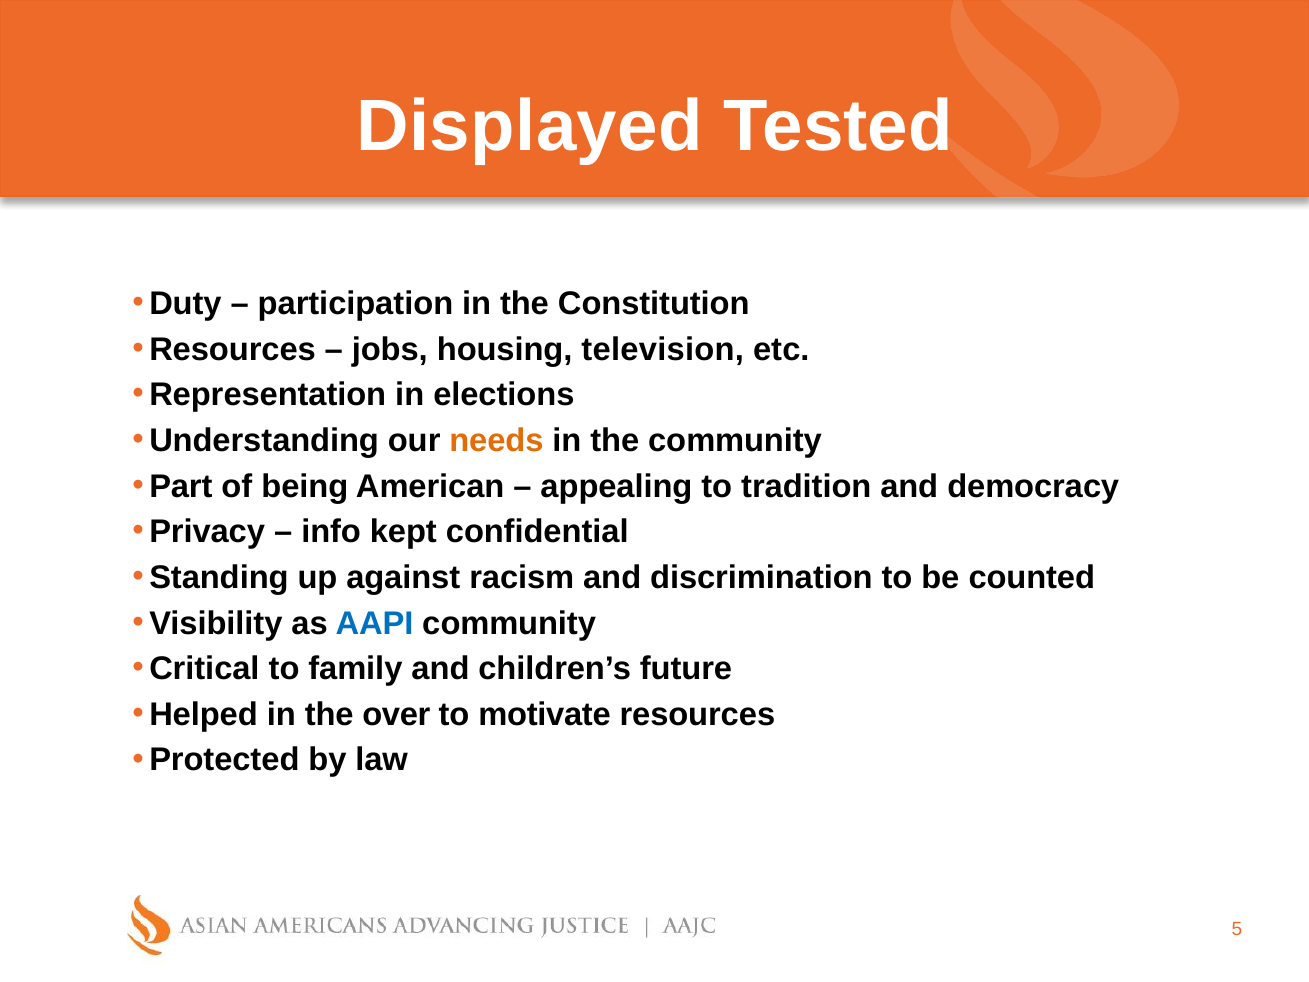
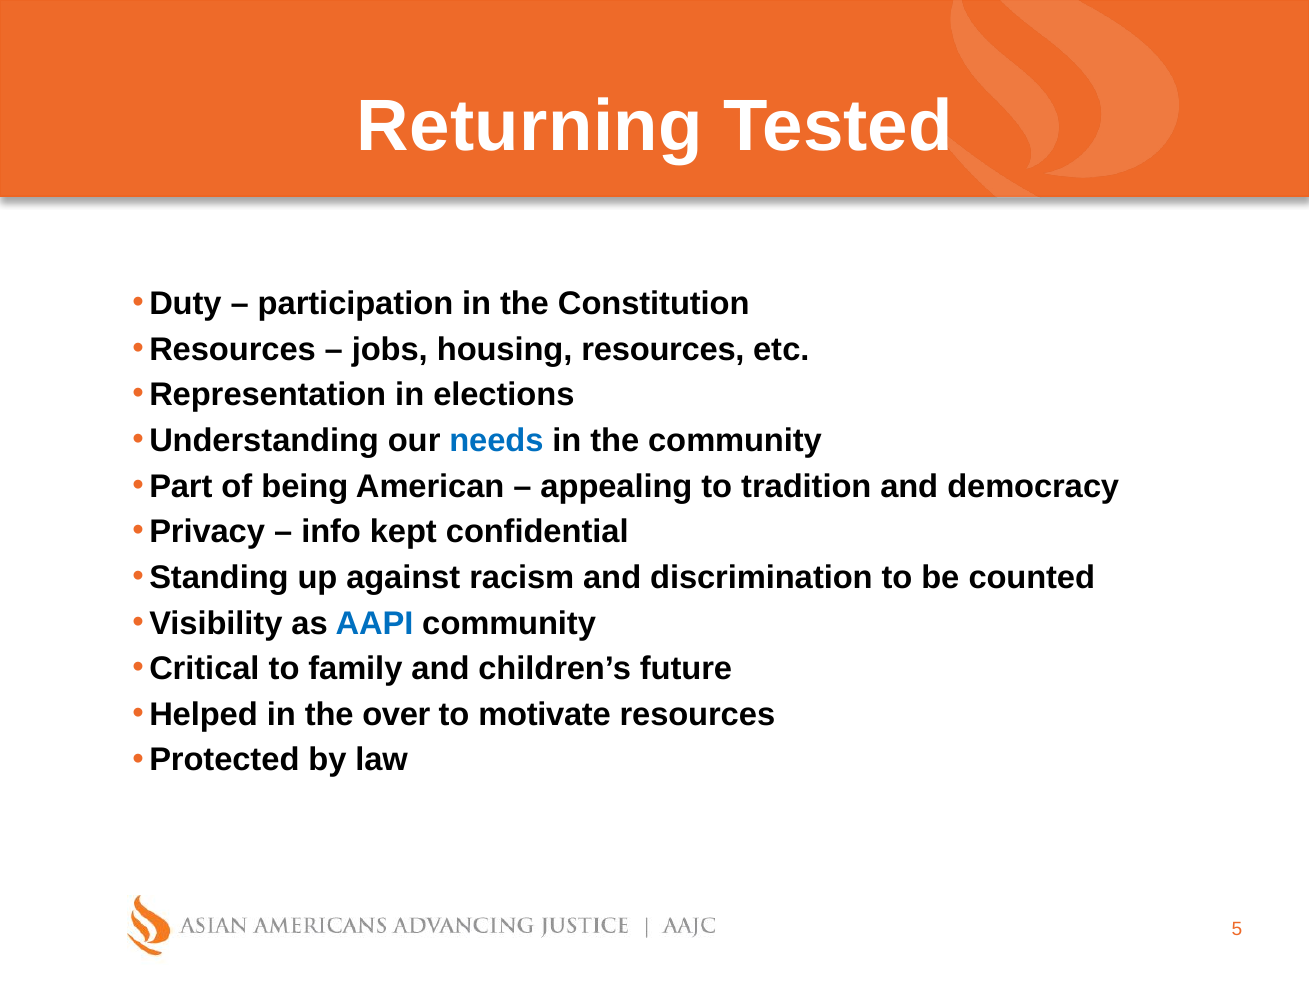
Displayed: Displayed -> Returning
housing television: television -> resources
needs colour: orange -> blue
